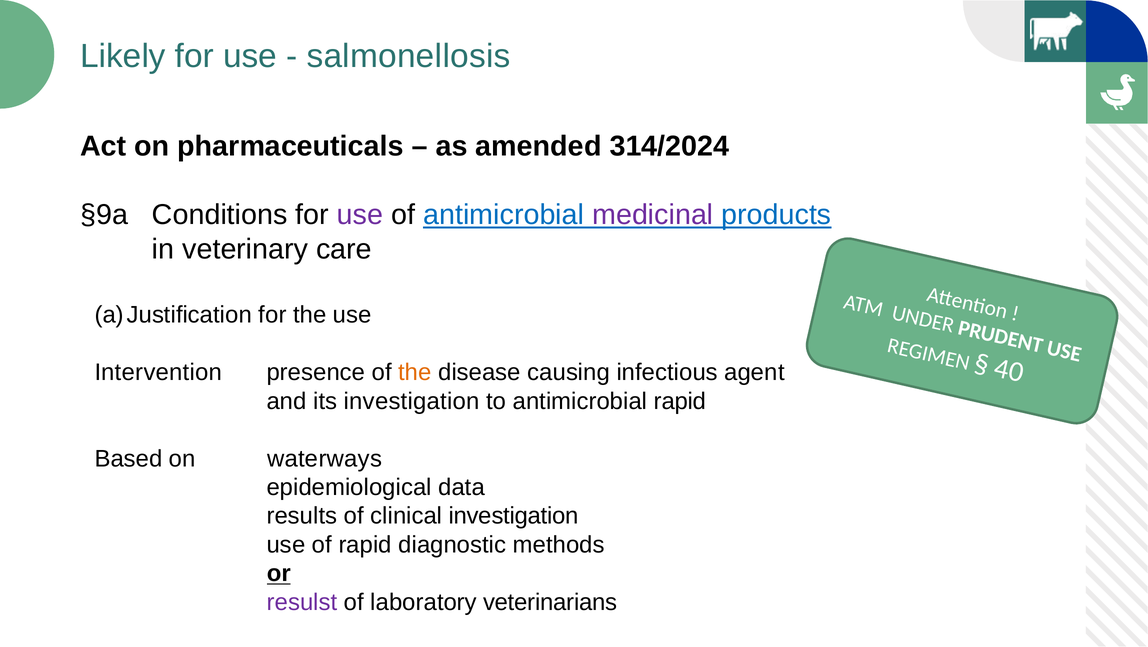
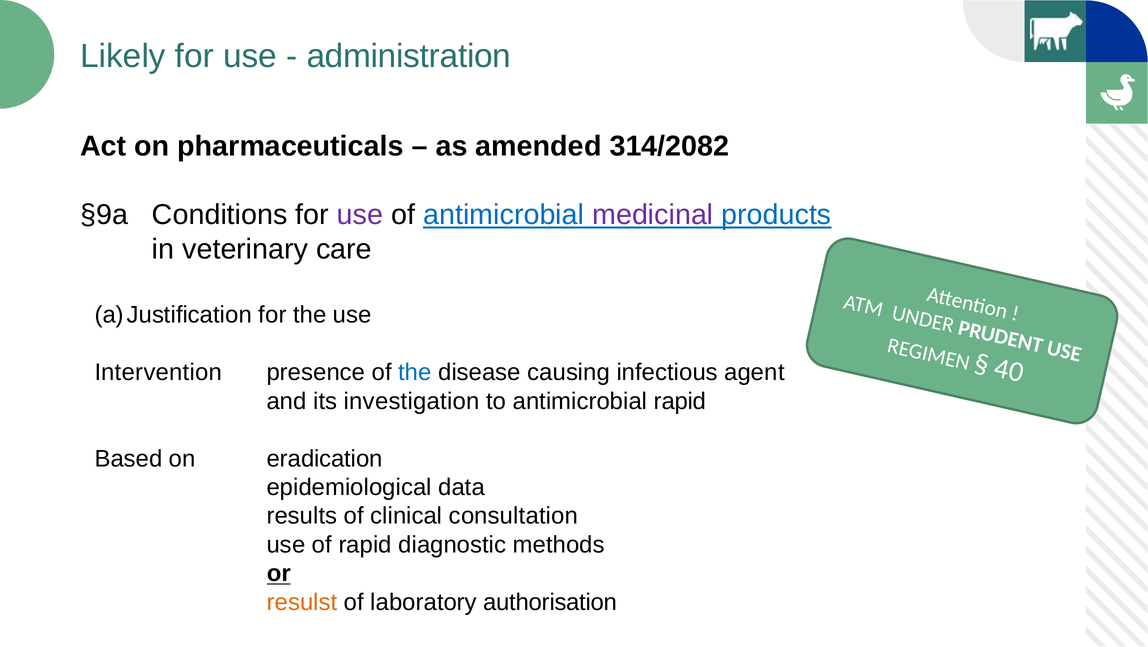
salmonellosis: salmonellosis -> administration
314/2024: 314/2024 -> 314/2082
the at (415, 372) colour: orange -> blue
waterways: waterways -> eradication
clinical investigation: investigation -> consultation
resulst colour: purple -> orange
veterinarians: veterinarians -> authorisation
